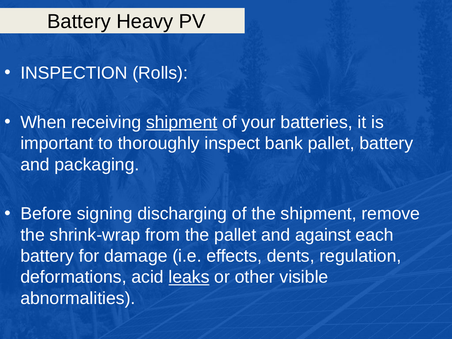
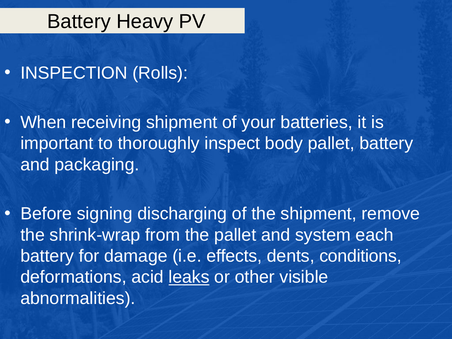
shipment at (182, 122) underline: present -> none
bank: bank -> body
against: against -> system
regulation: regulation -> conditions
